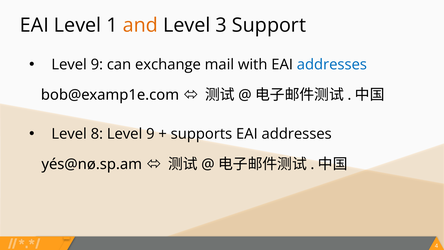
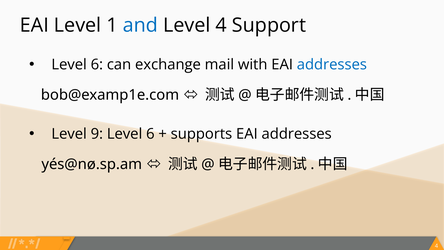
and colour: orange -> blue
Level 3: 3 -> 4
9 at (97, 65): 9 -> 6
8: 8 -> 9
9 at (150, 134): 9 -> 6
